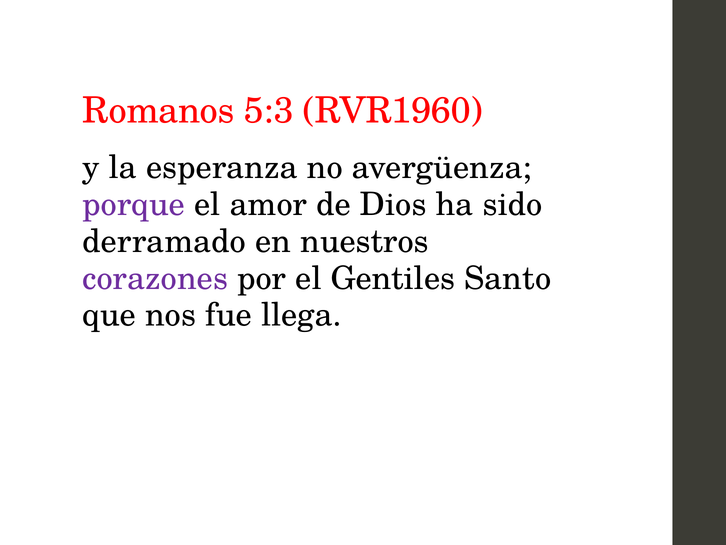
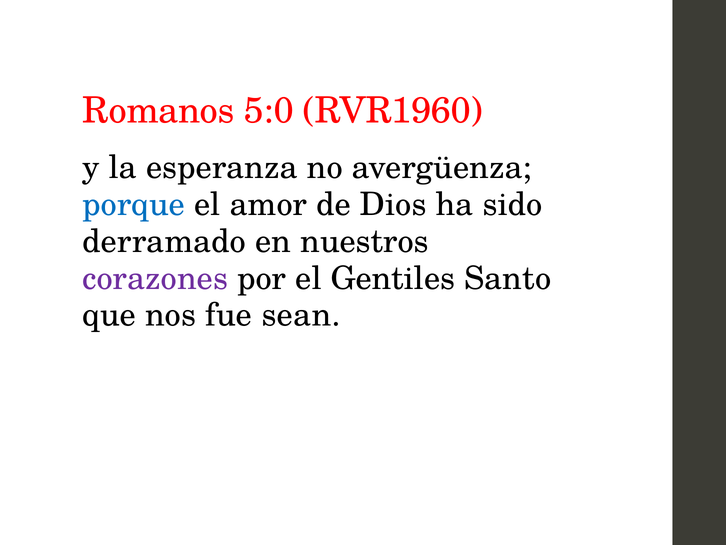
5:3: 5:3 -> 5:0
porque colour: purple -> blue
llega: llega -> sean
